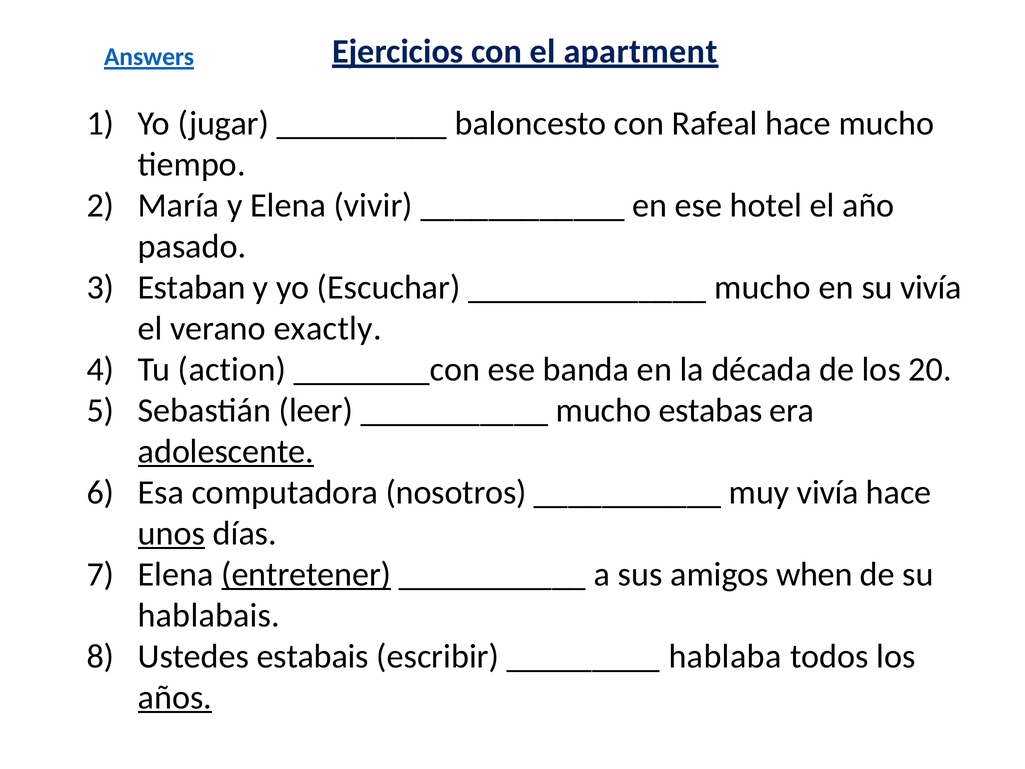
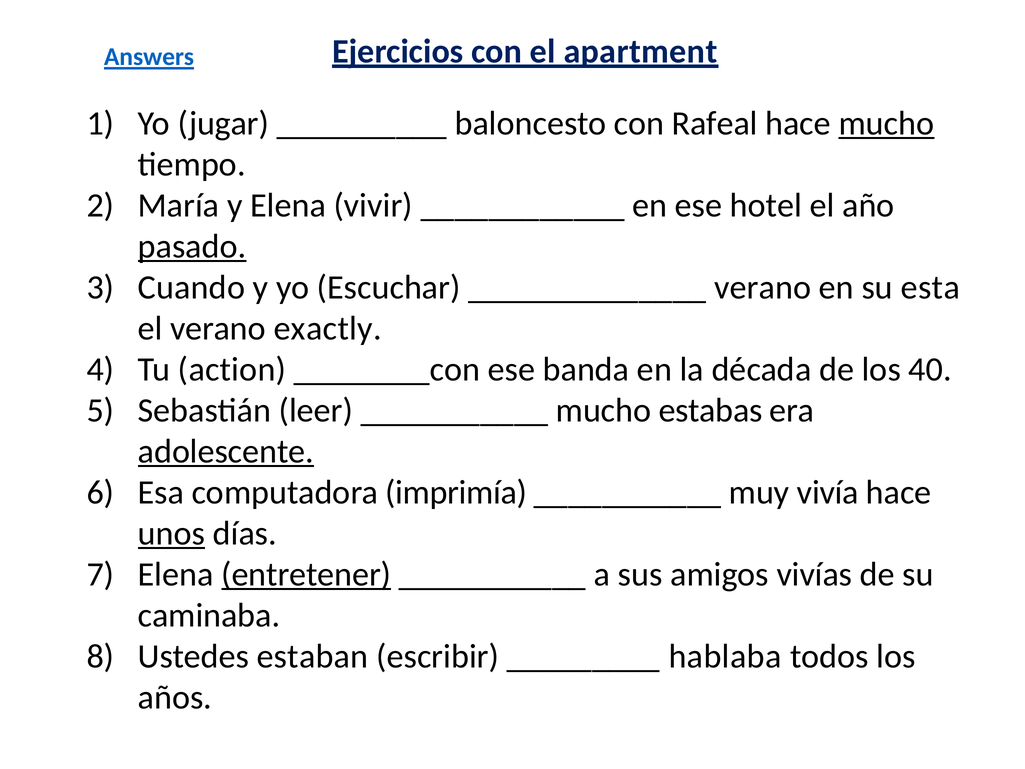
mucho at (886, 123) underline: none -> present
pasado underline: none -> present
Estaban: Estaban -> Cuando
mucho at (763, 287): mucho -> verano
su vivía: vivía -> esta
20: 20 -> 40
nosotros: nosotros -> imprimía
when: when -> vivías
hablabais: hablabais -> caminaba
estabais: estabais -> estaban
años underline: present -> none
